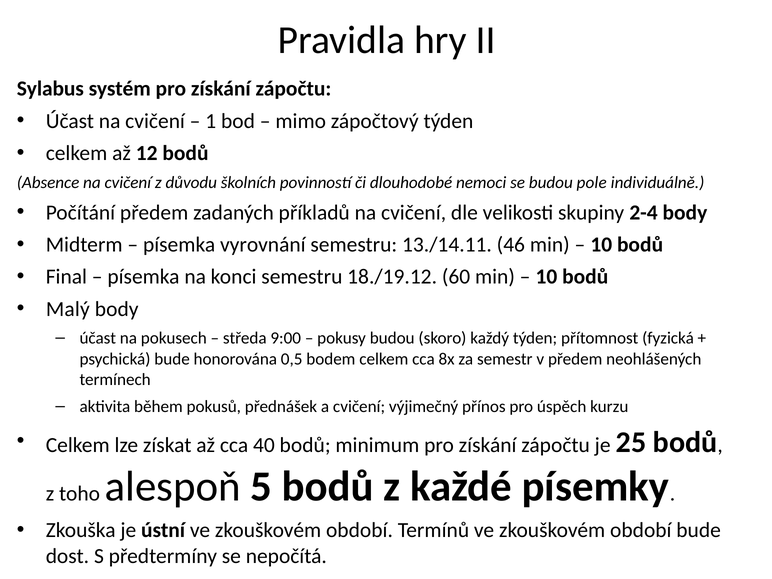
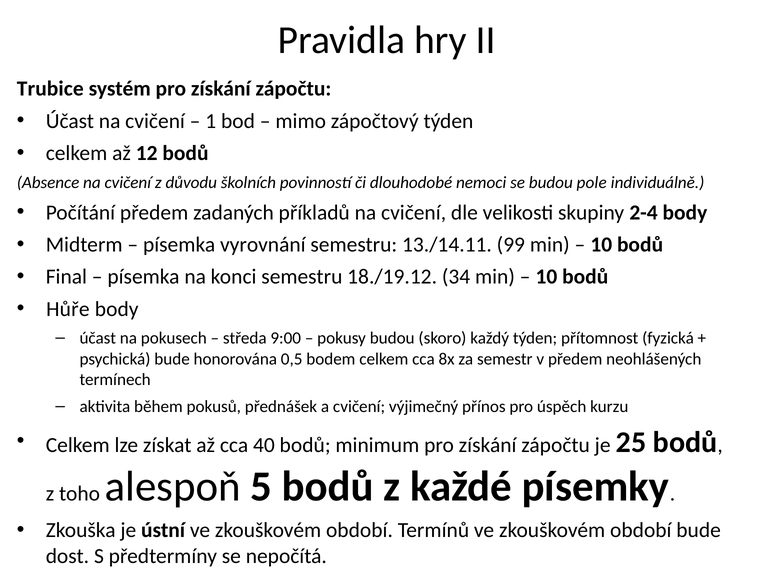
Sylabus: Sylabus -> Trubice
46: 46 -> 99
60: 60 -> 34
Malý: Malý -> Hůře
